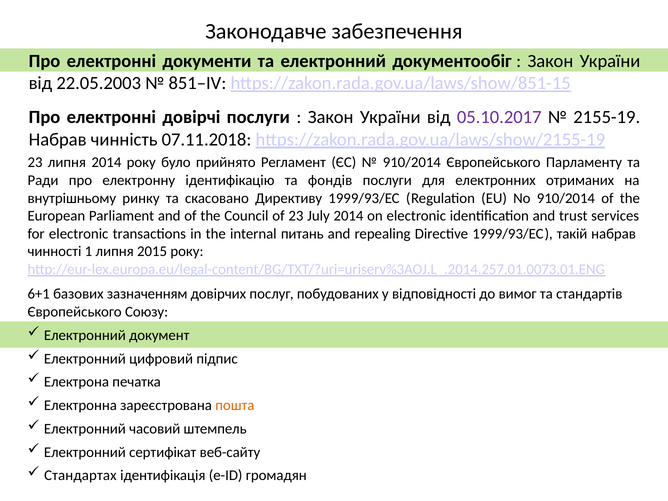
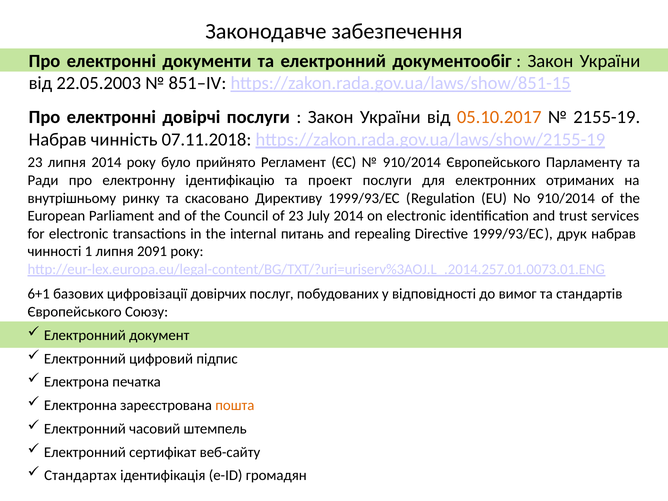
05.10.2017 colour: purple -> orange
фондів: фондів -> проект
такій: такій -> друк
2015: 2015 -> 2091
зазначенням: зазначенням -> цифровізації
